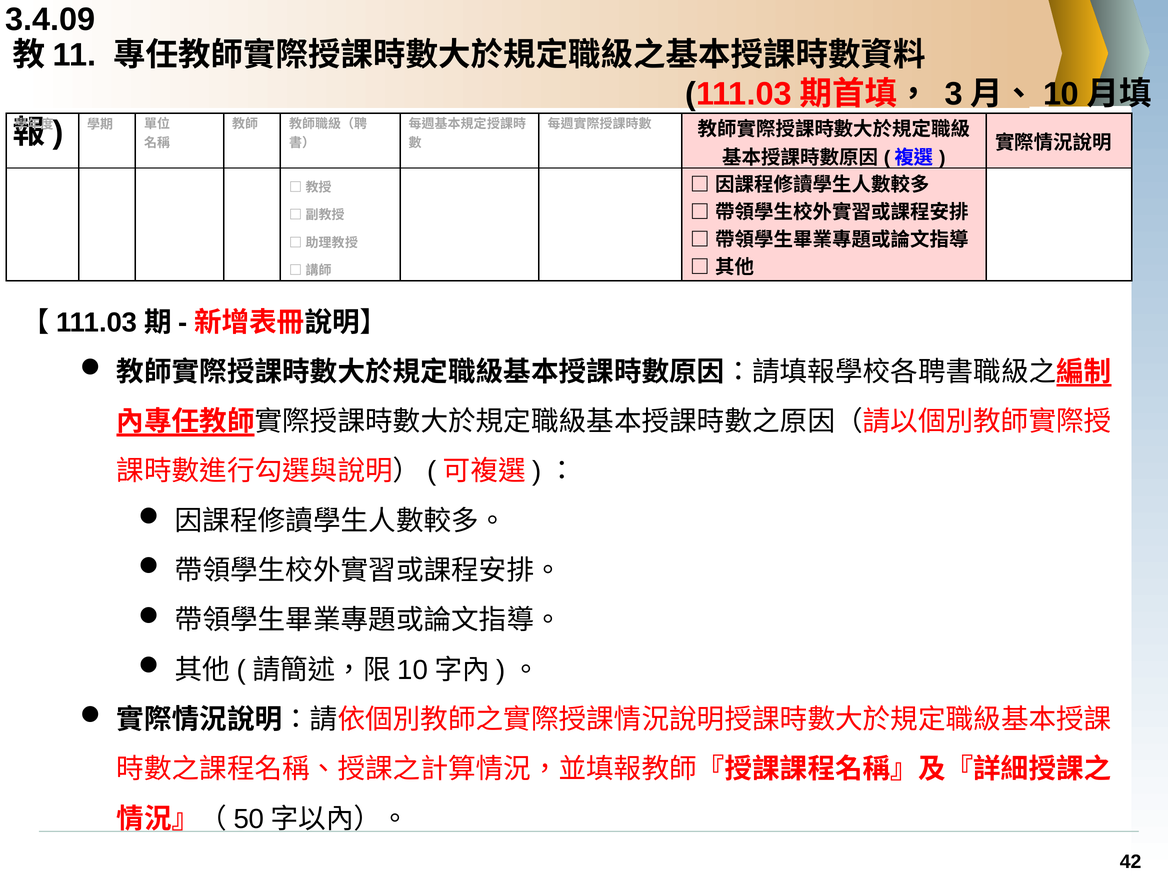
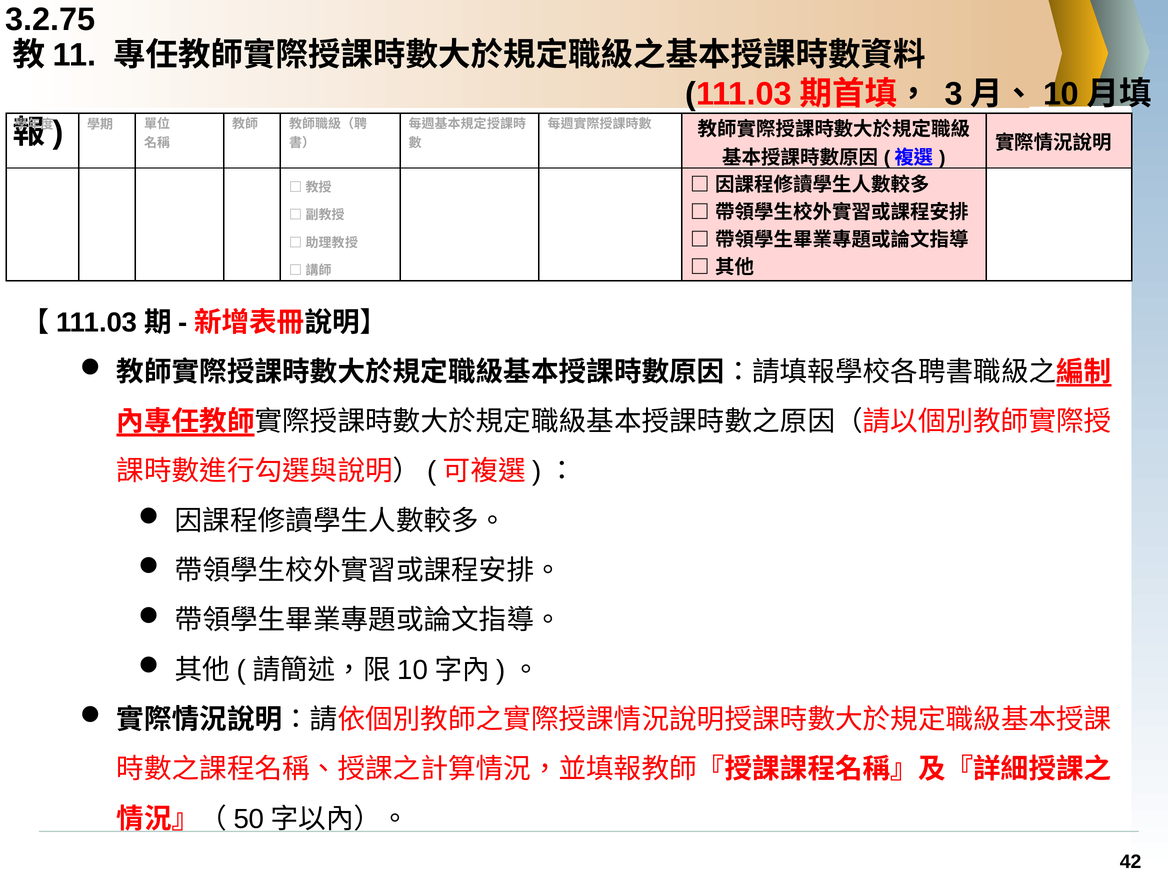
3.4.09: 3.4.09 -> 3.2.75
